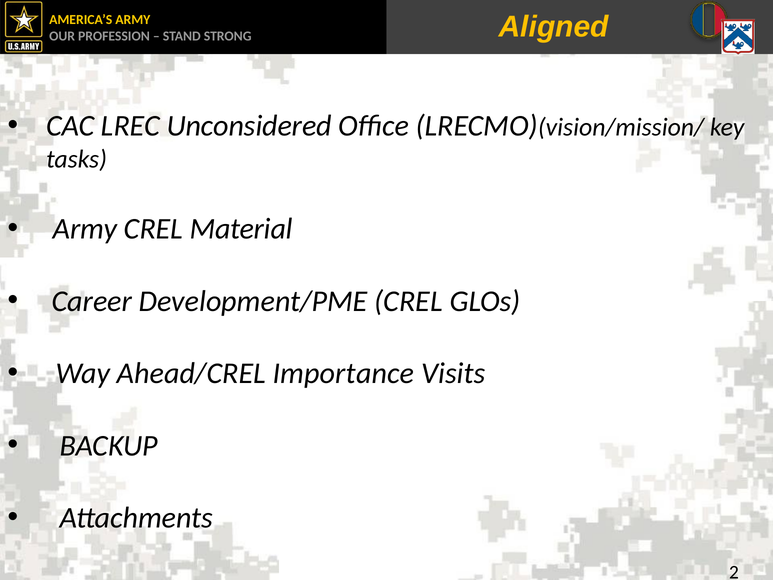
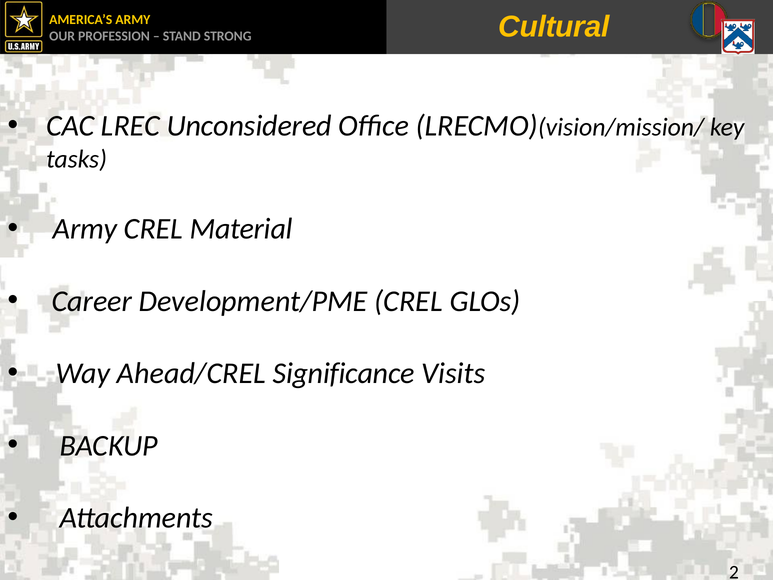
Aligned: Aligned -> Cultural
Importance: Importance -> Significance
